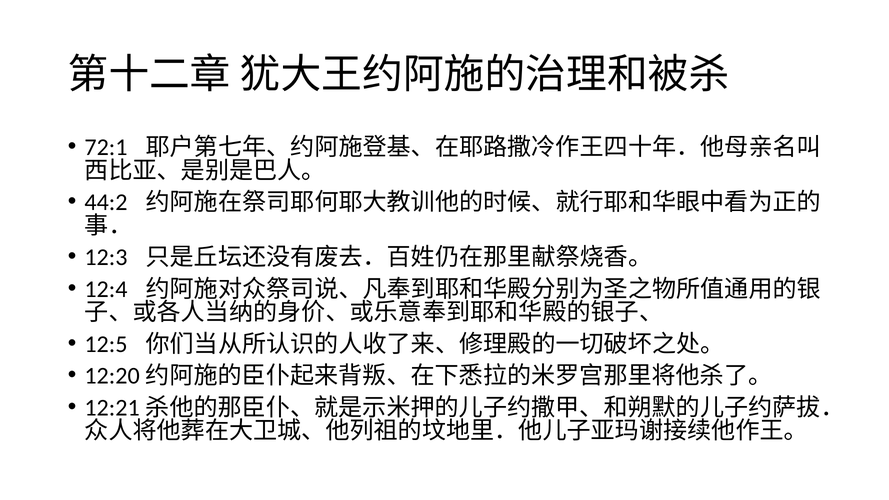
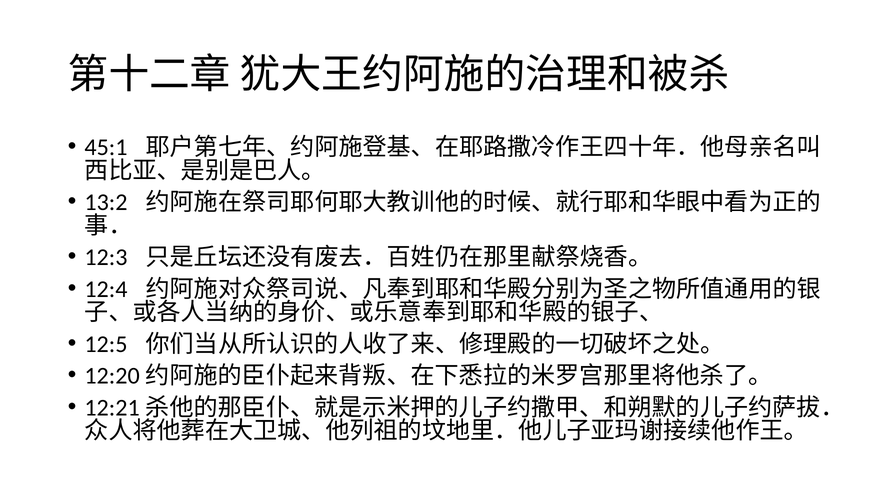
72:1: 72:1 -> 45:1
44:2: 44:2 -> 13:2
